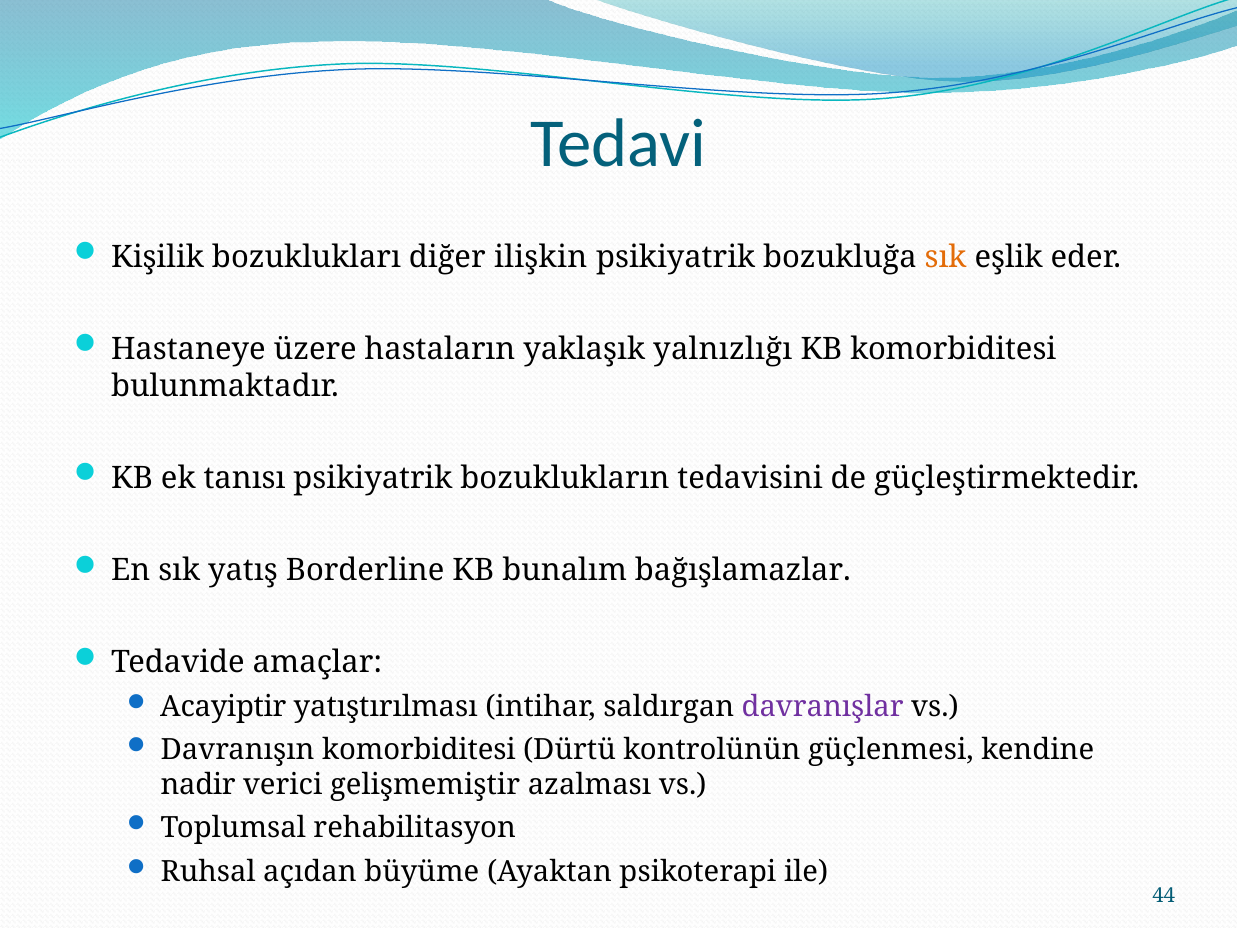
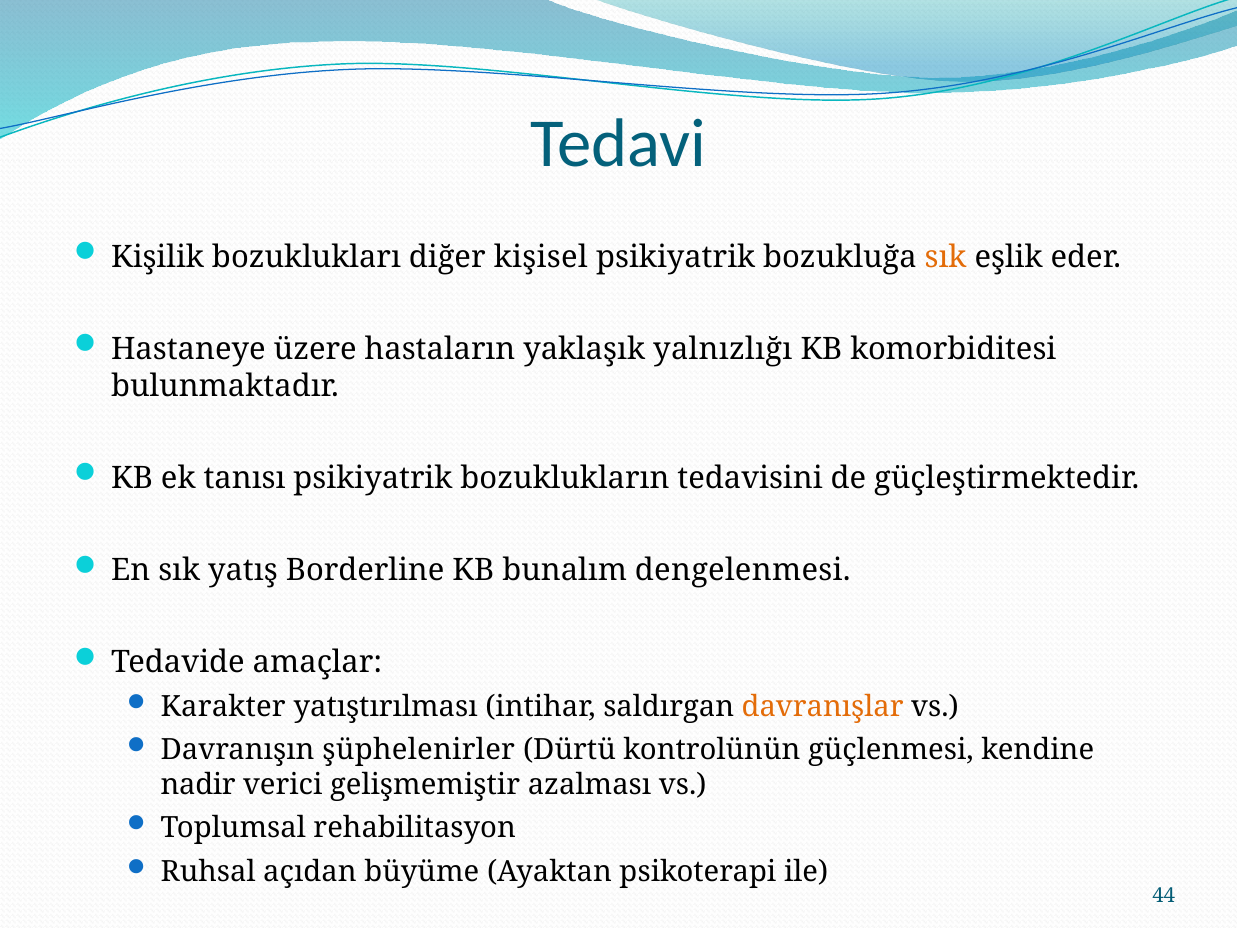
ilişkin: ilişkin -> kişisel
bağışlamazlar: bağışlamazlar -> dengelenmesi
Acayiptir: Acayiptir -> Karakter
davranışlar colour: purple -> orange
Davranışın komorbiditesi: komorbiditesi -> şüphelenirler
